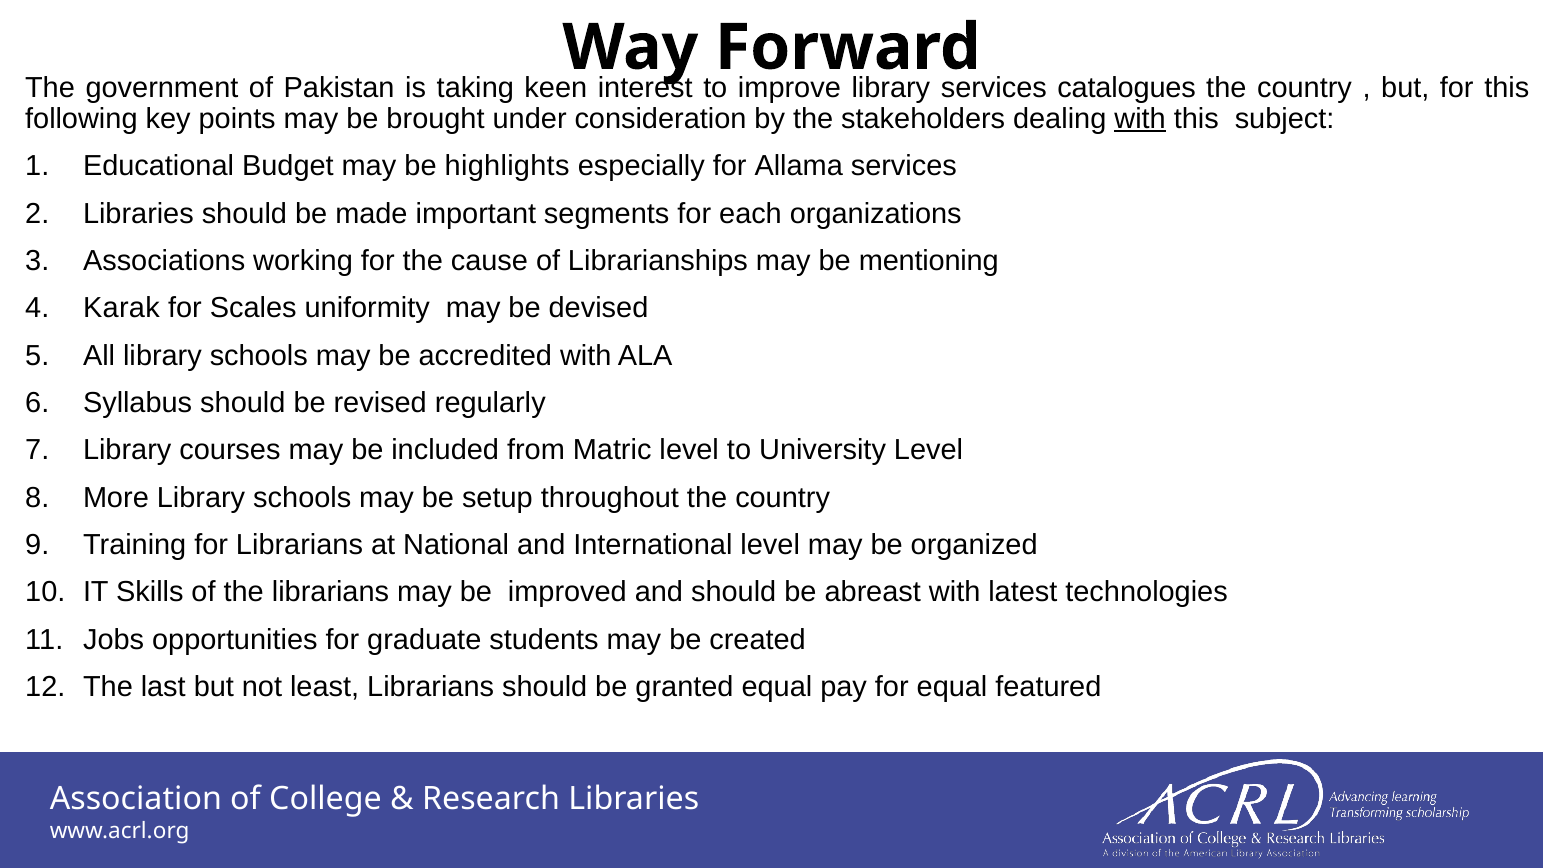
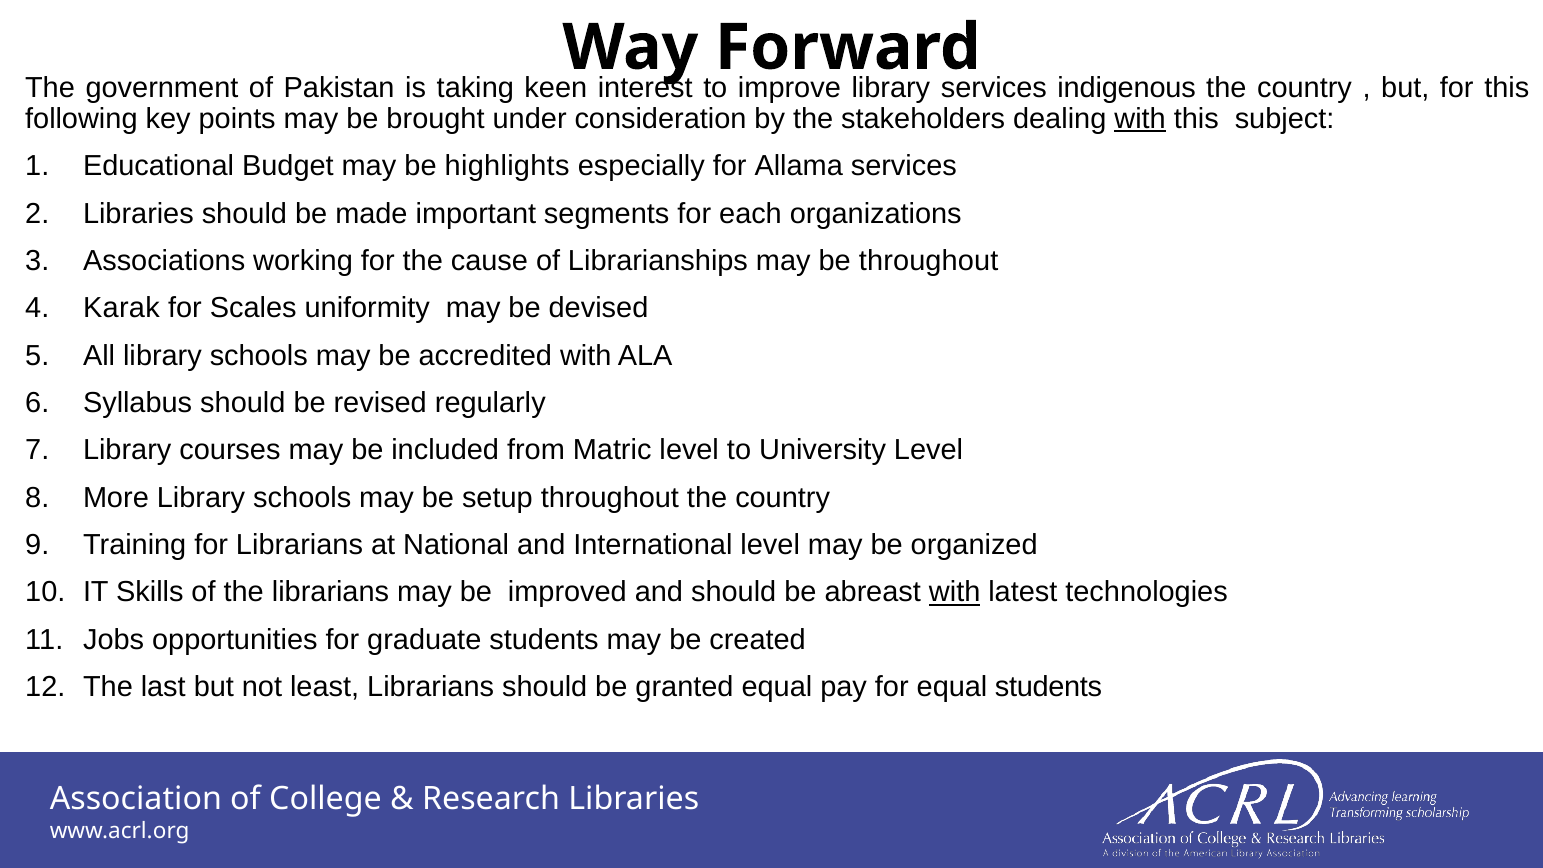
catalogues: catalogues -> indigenous
be mentioning: mentioning -> throughout
with at (955, 592) underline: none -> present
equal featured: featured -> students
